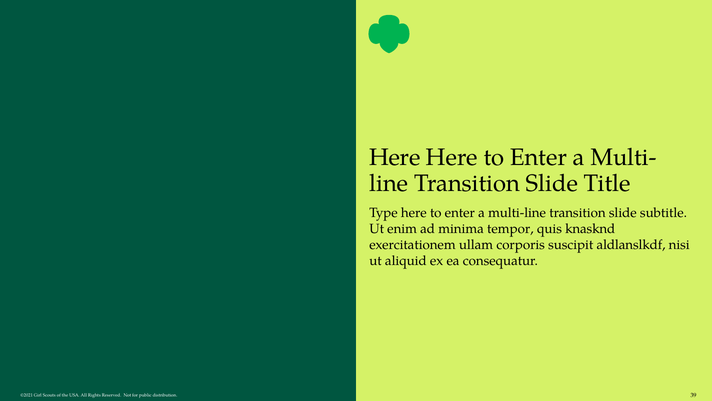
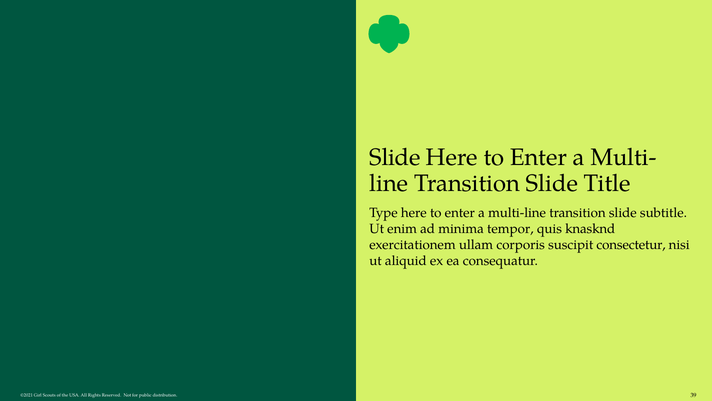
Here at (395, 157): Here -> Slide
aldlanslkdf: aldlanslkdf -> consectetur
